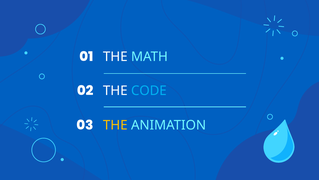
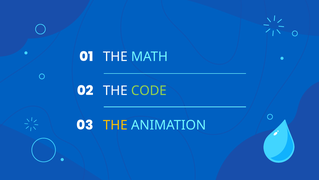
CODE colour: light blue -> light green
